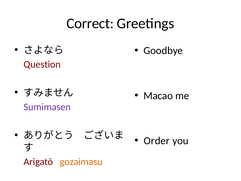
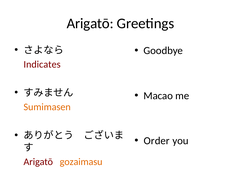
Correct at (90, 23): Correct -> Arigatō
Question: Question -> Indicates
Sumimasen colour: purple -> orange
